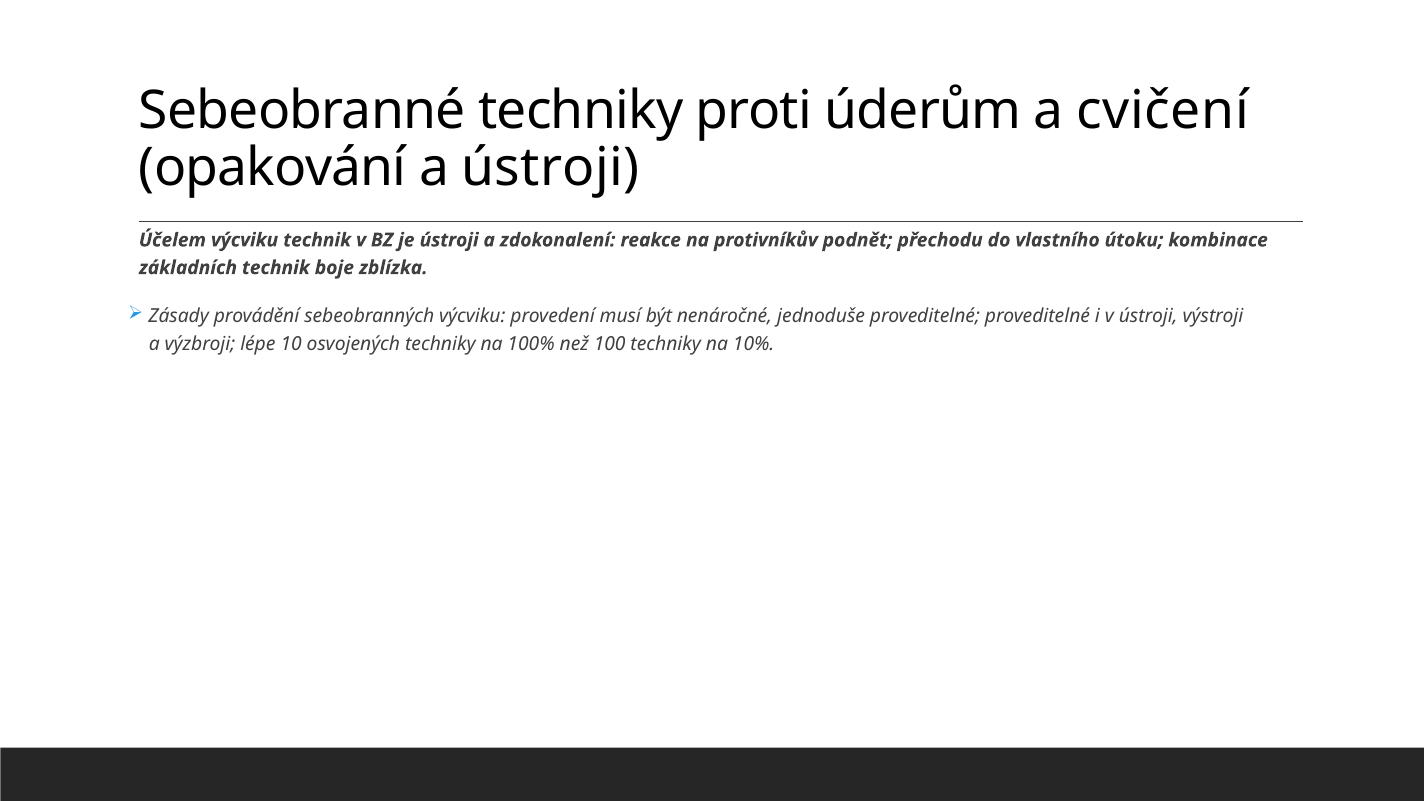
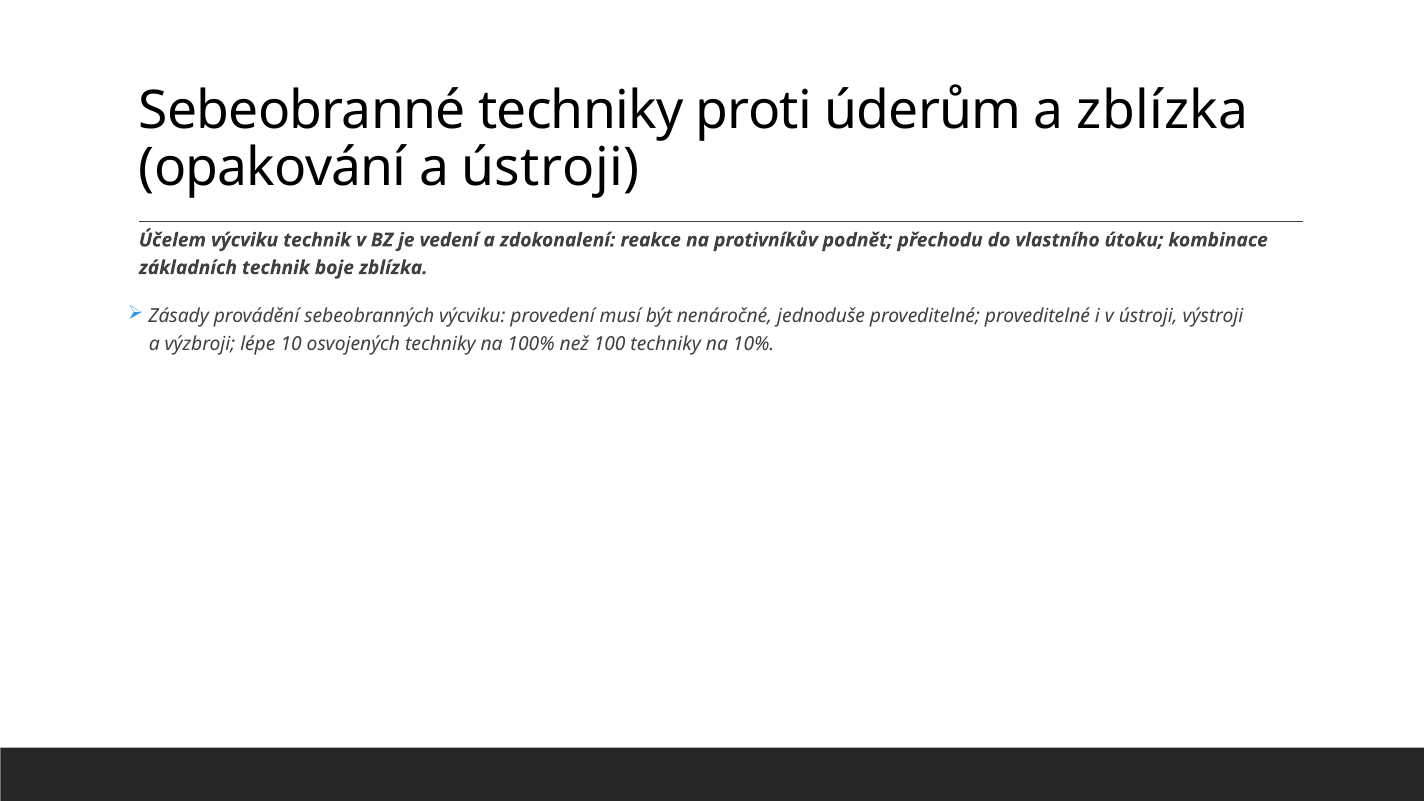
a cvičení: cvičení -> zblízka
je ústroji: ústroji -> vedení
